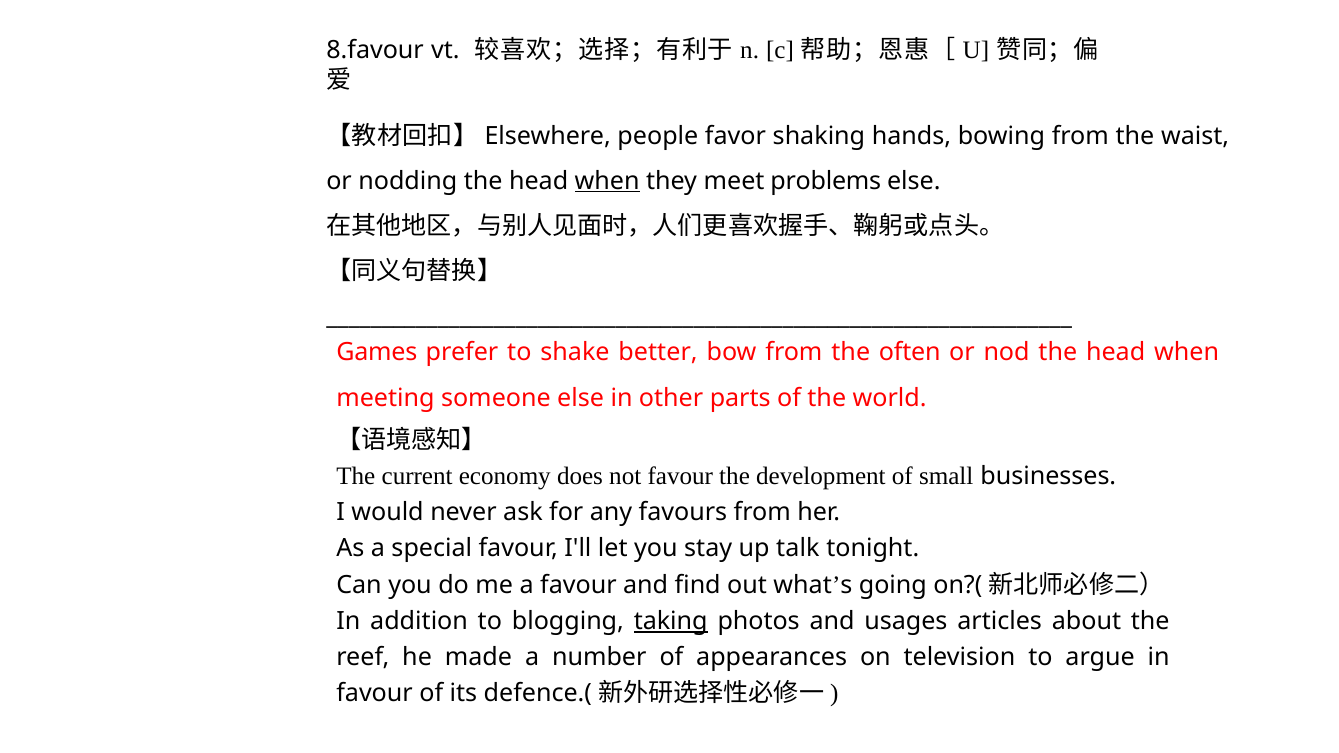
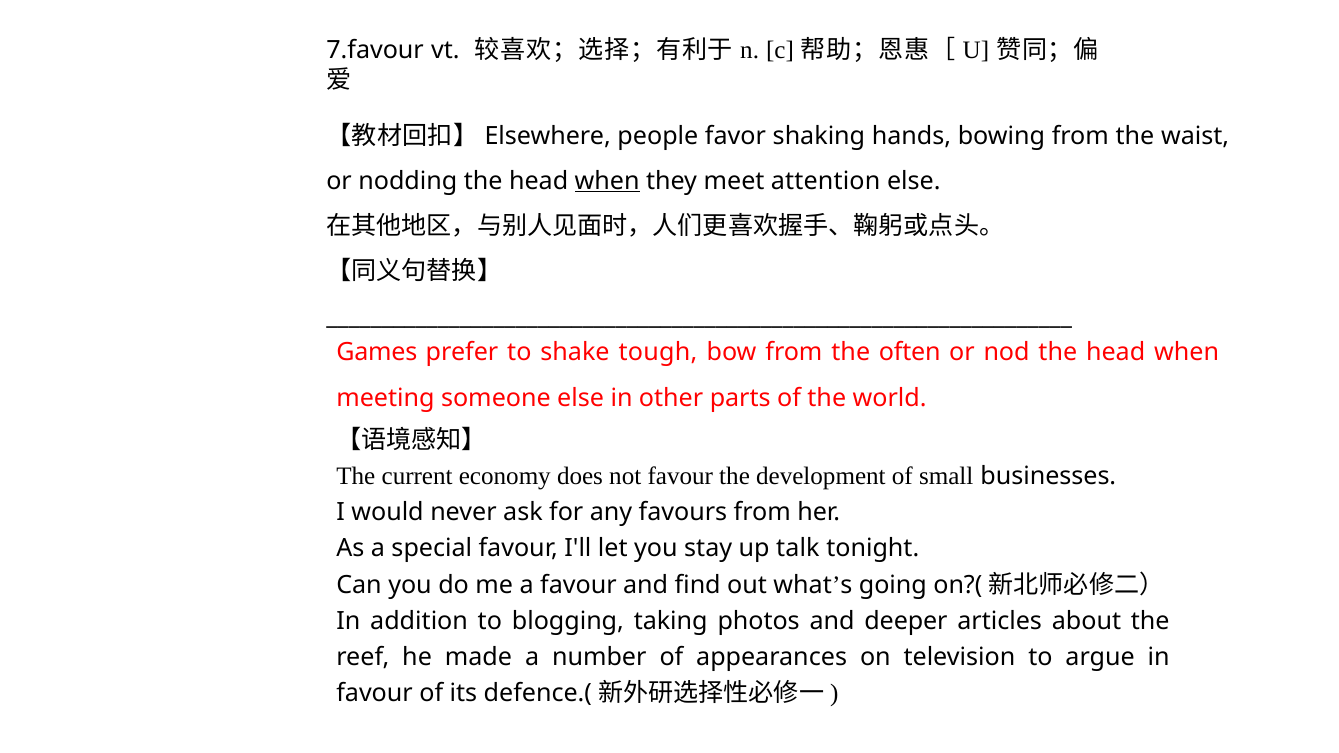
8.favour: 8.favour -> 7.favour
problems: problems -> attention
better: better -> tough
taking underline: present -> none
usages: usages -> deeper
